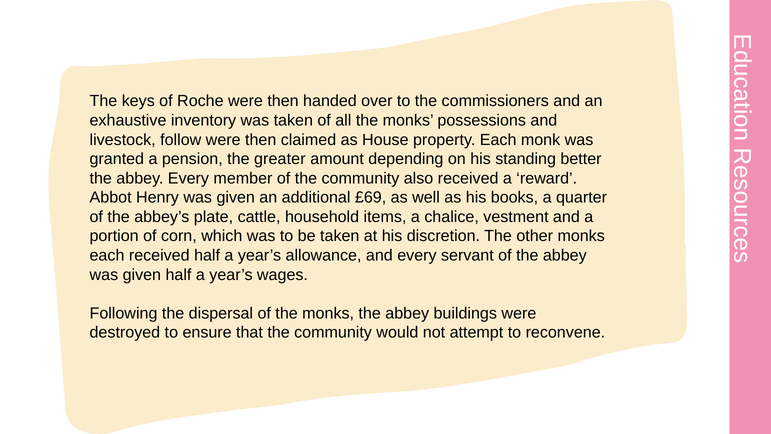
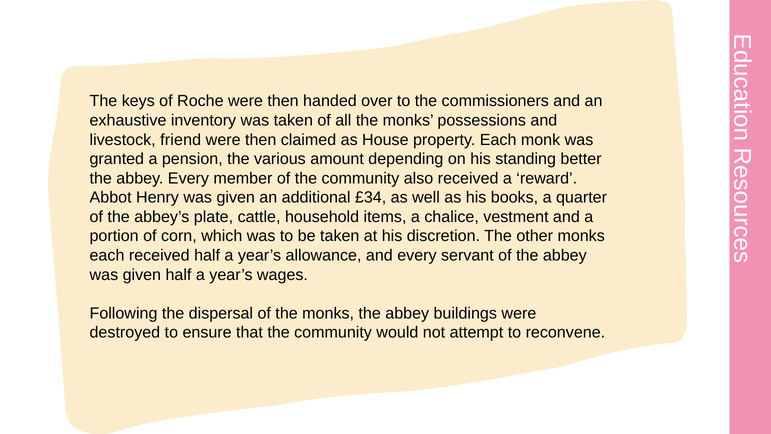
follow: follow -> friend
greater: greater -> various
£69: £69 -> £34
